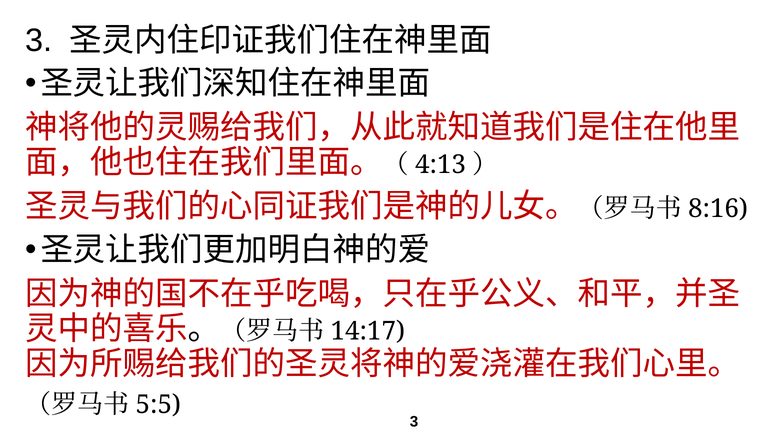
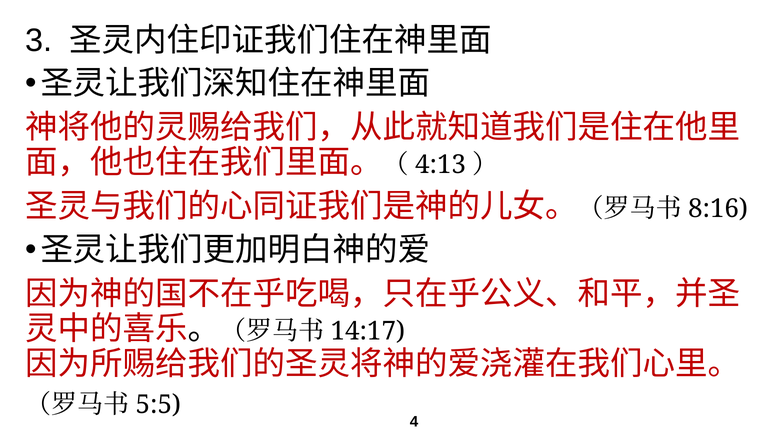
3 at (414, 422): 3 -> 4
